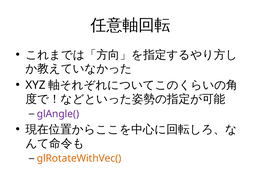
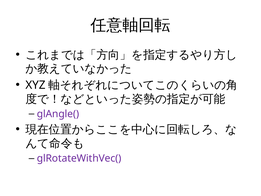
glRotateWithVec( colour: orange -> purple
